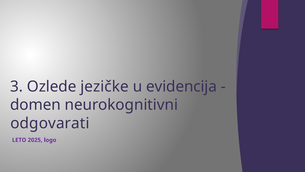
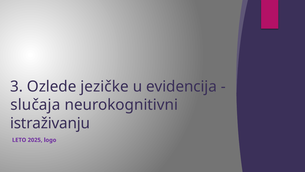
domen: domen -> slučaja
odgovarati: odgovarati -> istraživanju
